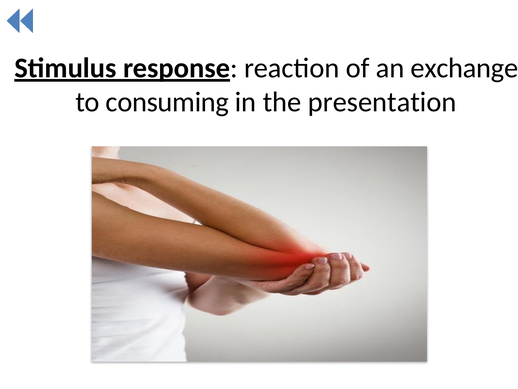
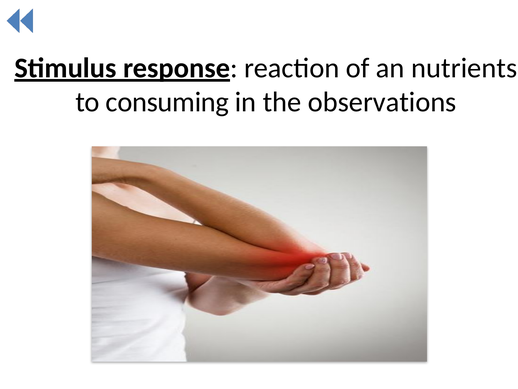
exchange: exchange -> nutrients
presentation: presentation -> observations
